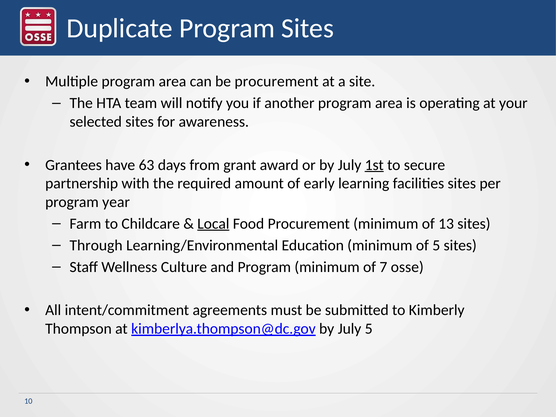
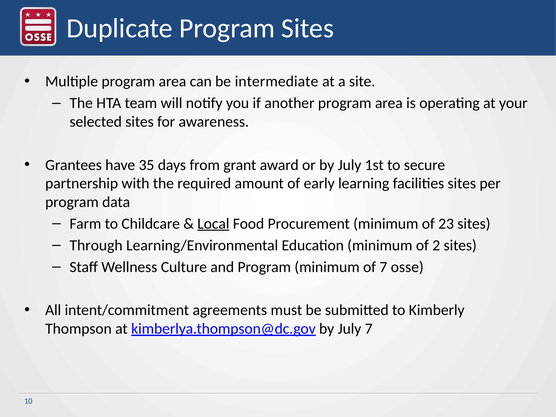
be procurement: procurement -> intermediate
63: 63 -> 35
1st underline: present -> none
year: year -> data
13: 13 -> 23
of 5: 5 -> 2
July 5: 5 -> 7
